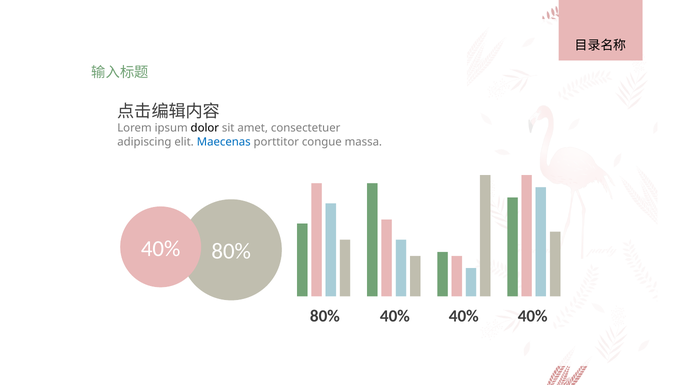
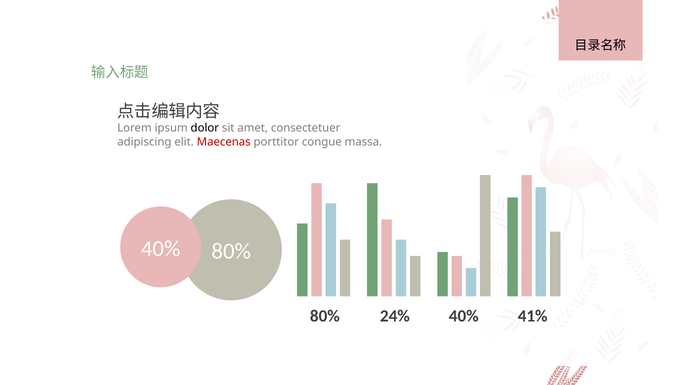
Maecenas colour: blue -> red
40% at (395, 317): 40% -> 24%
40% at (533, 317): 40% -> 41%
